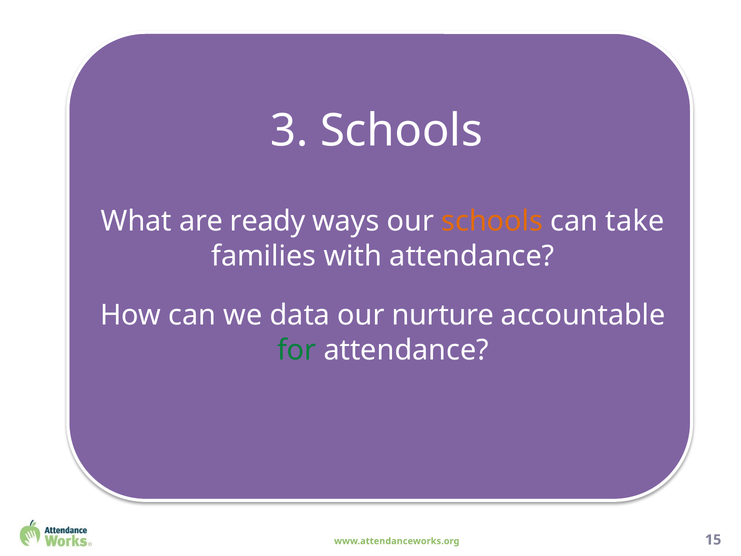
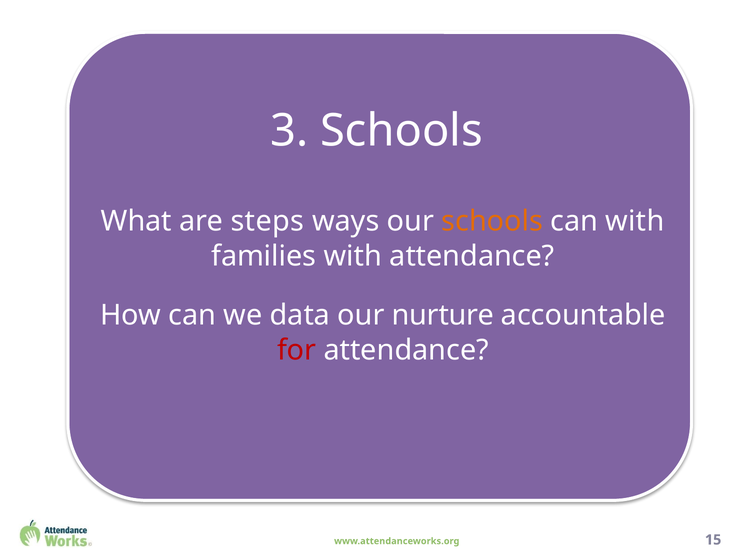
ready: ready -> steps
can take: take -> with
for colour: green -> red
